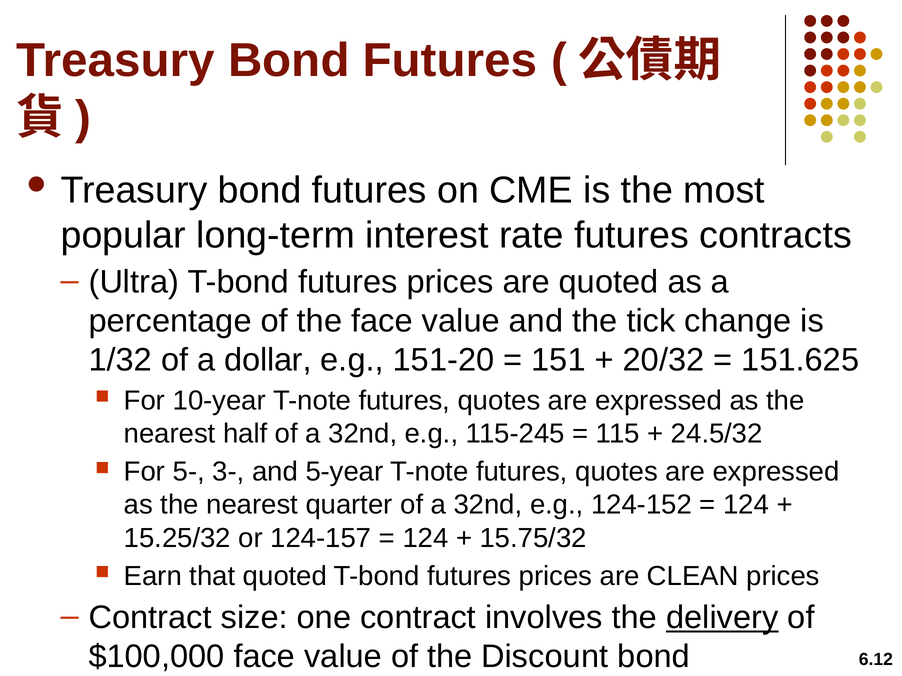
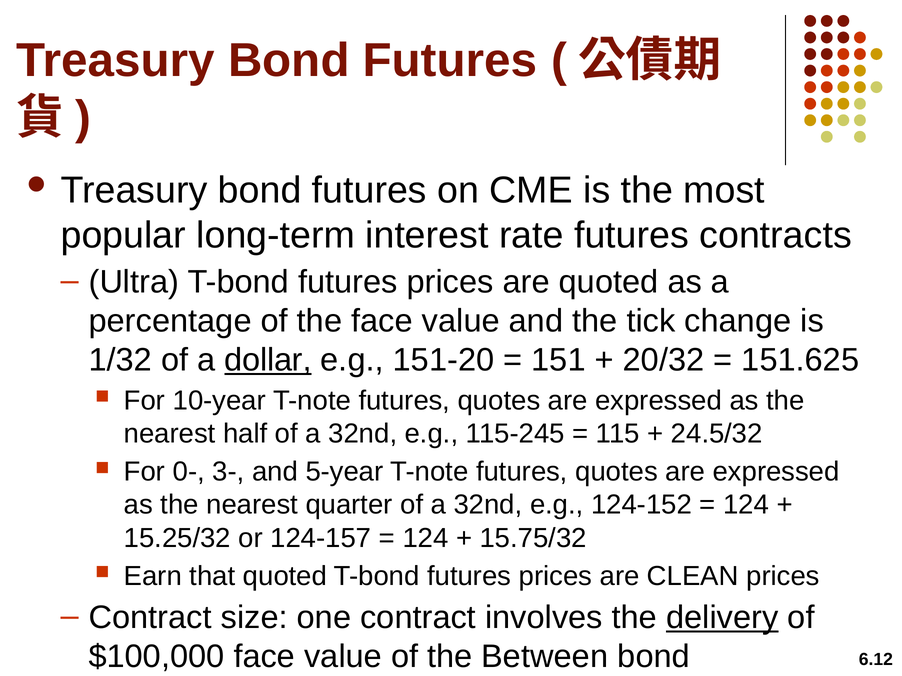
dollar underline: none -> present
5-: 5- -> 0-
Discount: Discount -> Between
